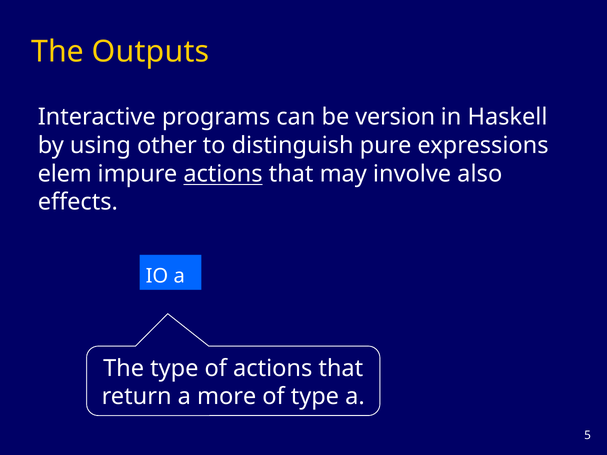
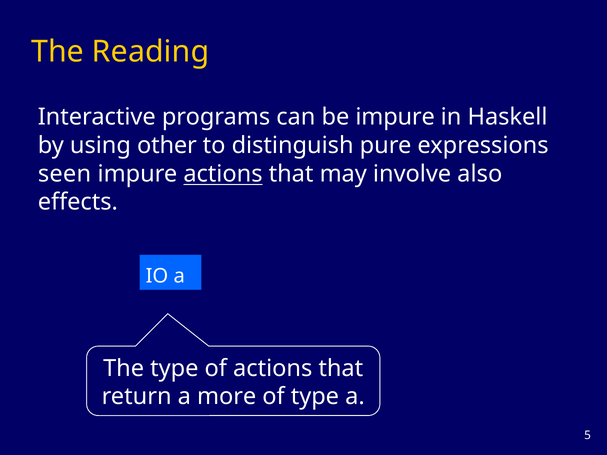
Outputs: Outputs -> Reading
be version: version -> impure
elem: elem -> seen
